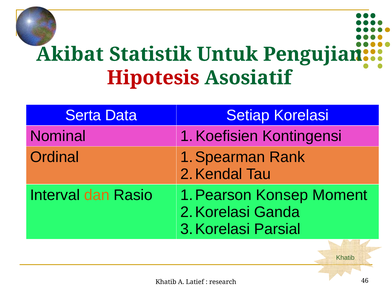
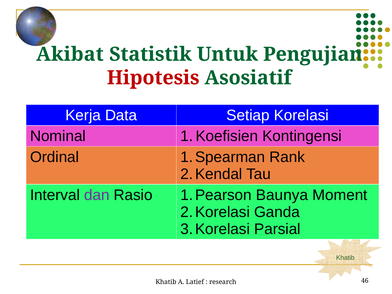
Serta: Serta -> Kerja
dan colour: orange -> purple
Konsep: Konsep -> Baunya
